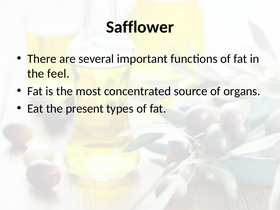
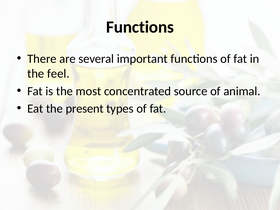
Safflower at (140, 27): Safflower -> Functions
organs: organs -> animal
